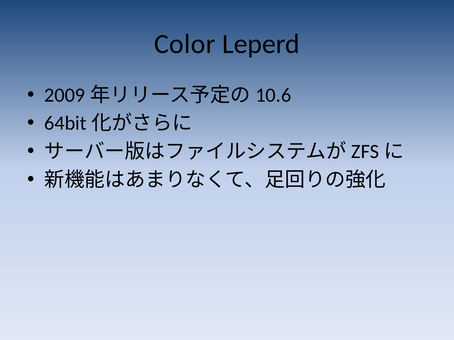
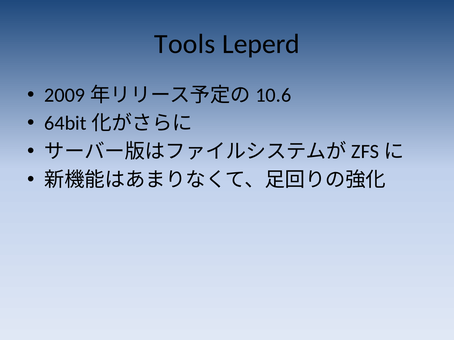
Color: Color -> Tools
